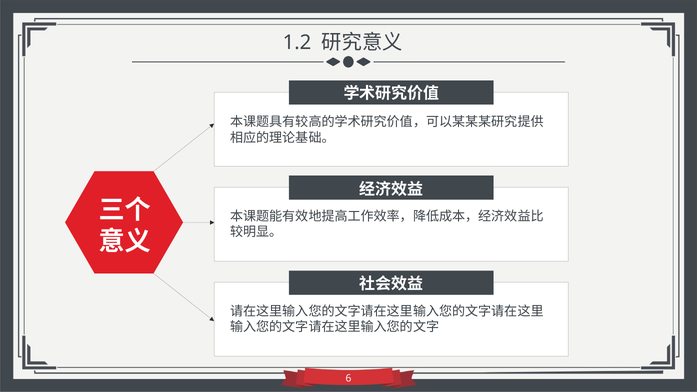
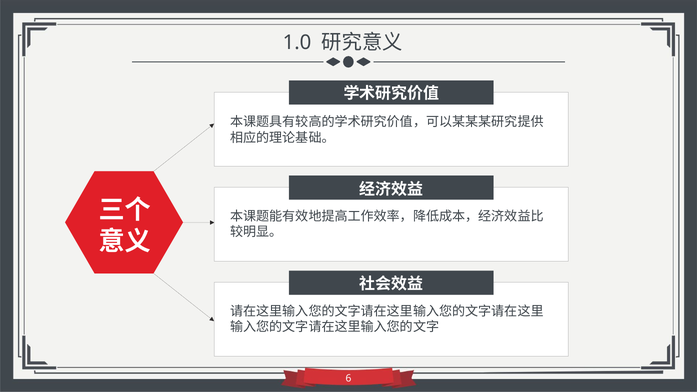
1.2: 1.2 -> 1.0
